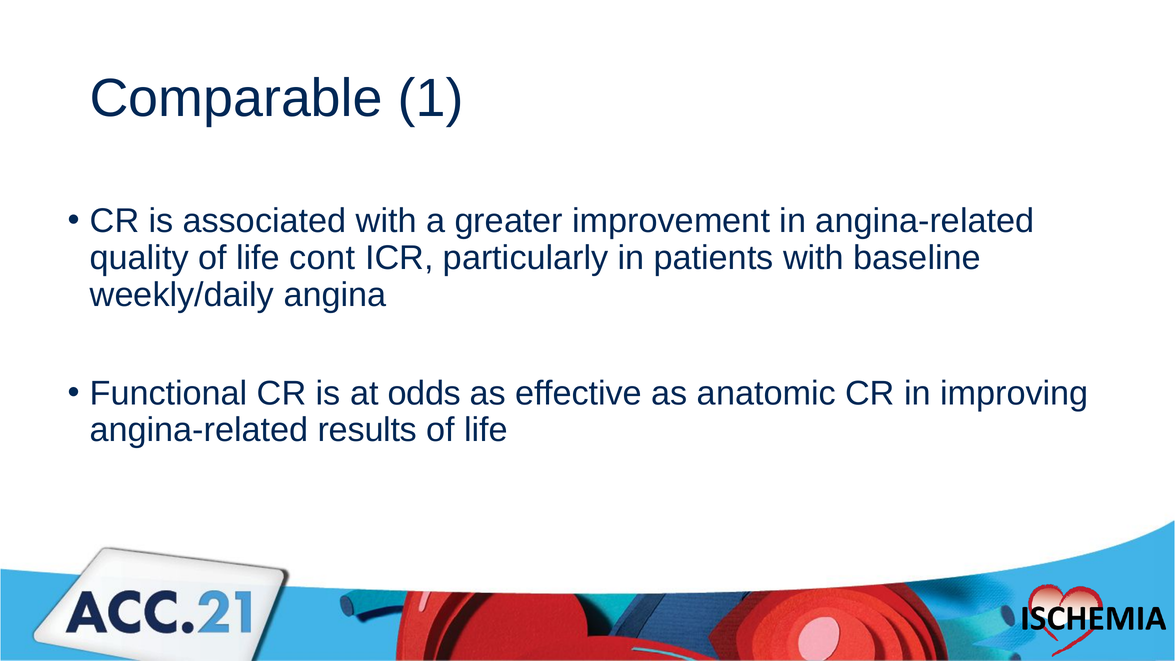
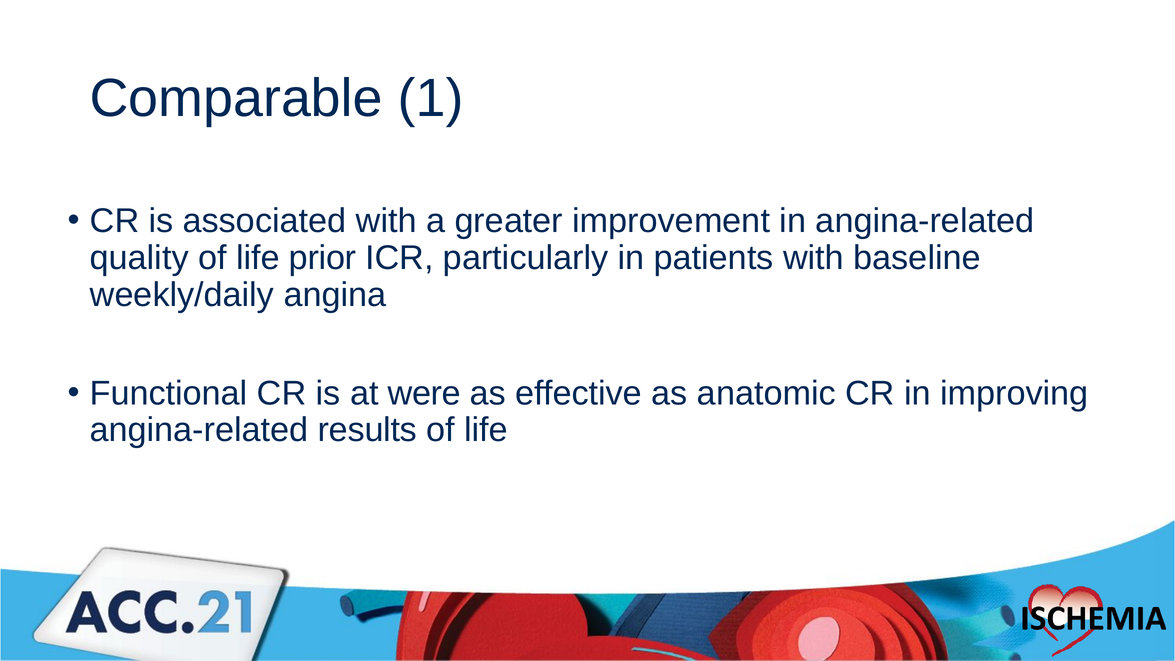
cont: cont -> prior
odds: odds -> were
